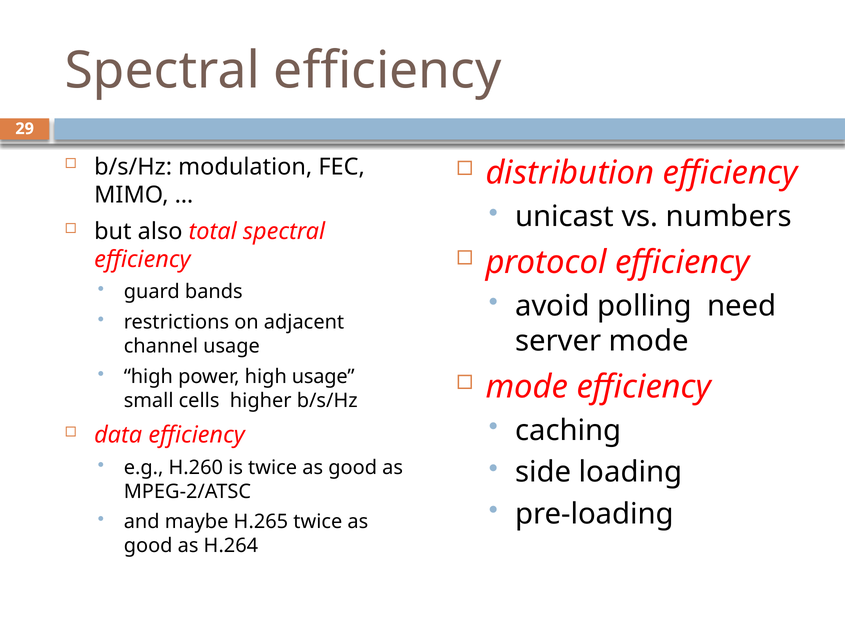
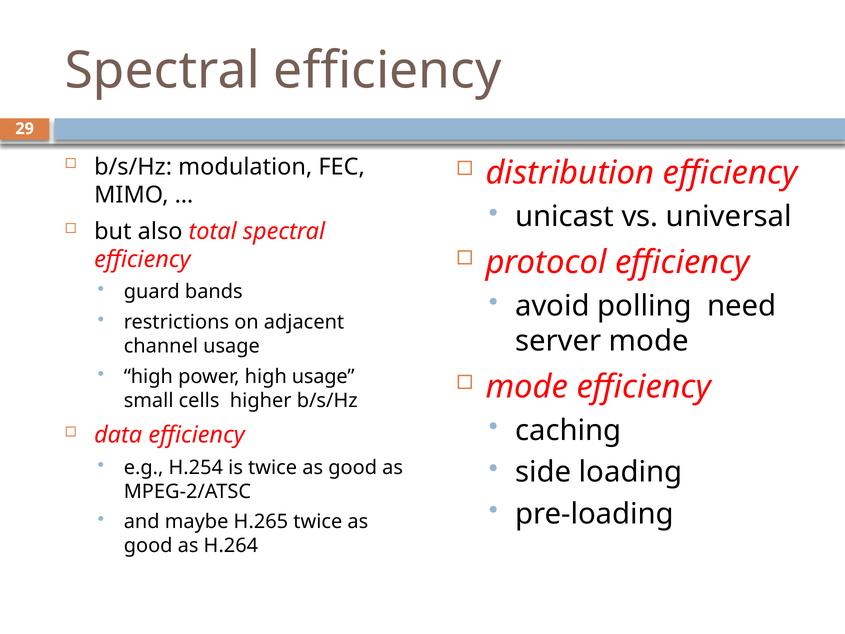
numbers: numbers -> universal
H.260: H.260 -> H.254
